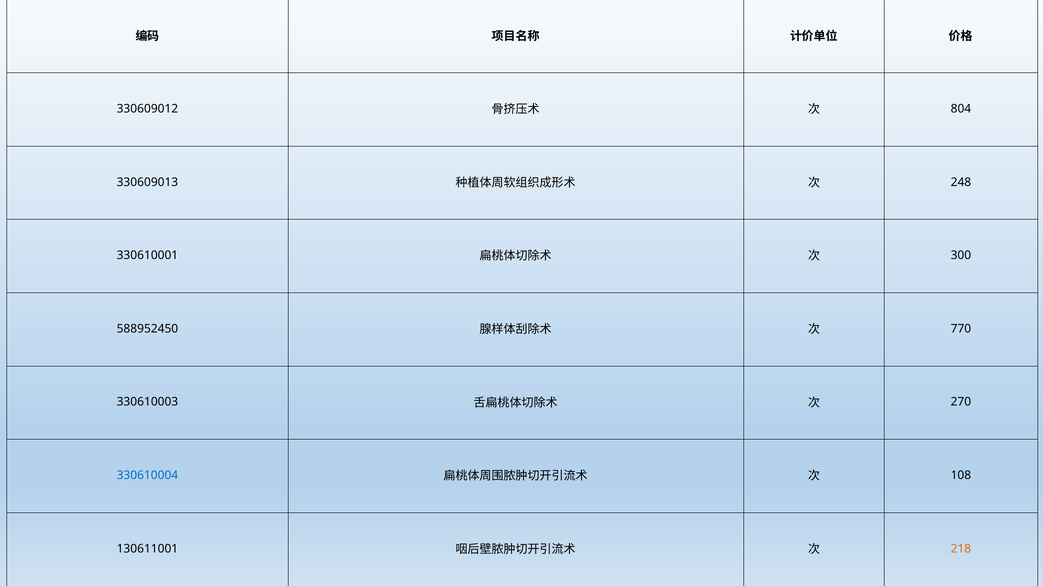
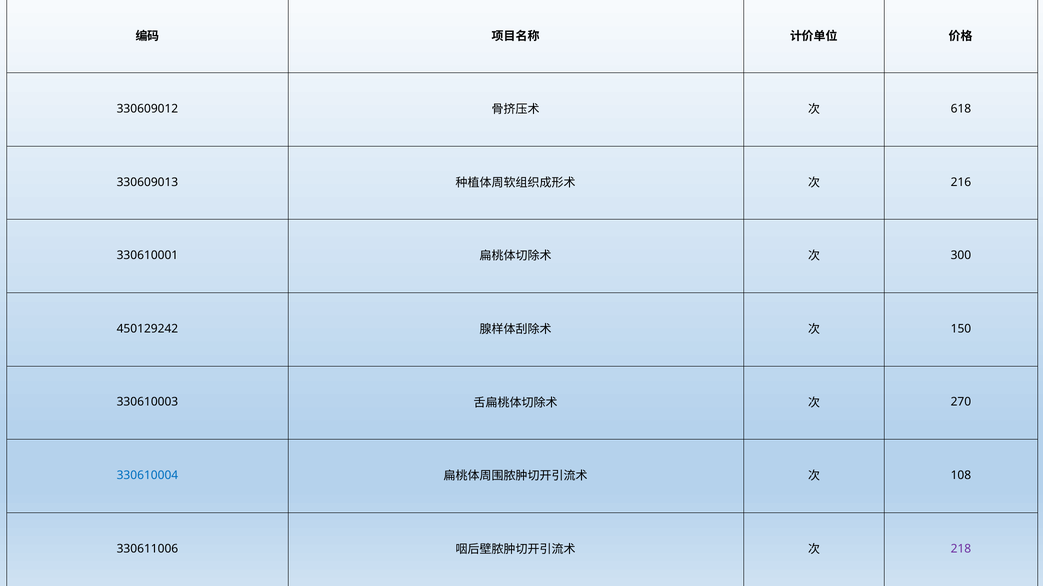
804: 804 -> 618
248: 248 -> 216
588952450: 588952450 -> 450129242
770: 770 -> 150
130611001: 130611001 -> 330611006
218 colour: orange -> purple
